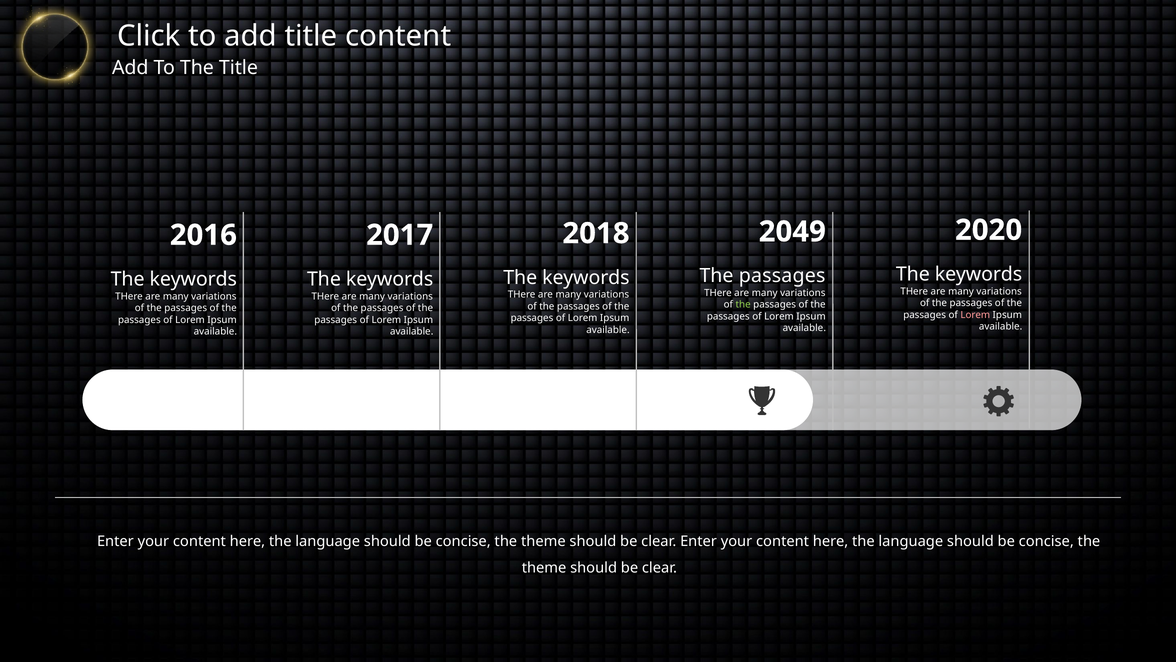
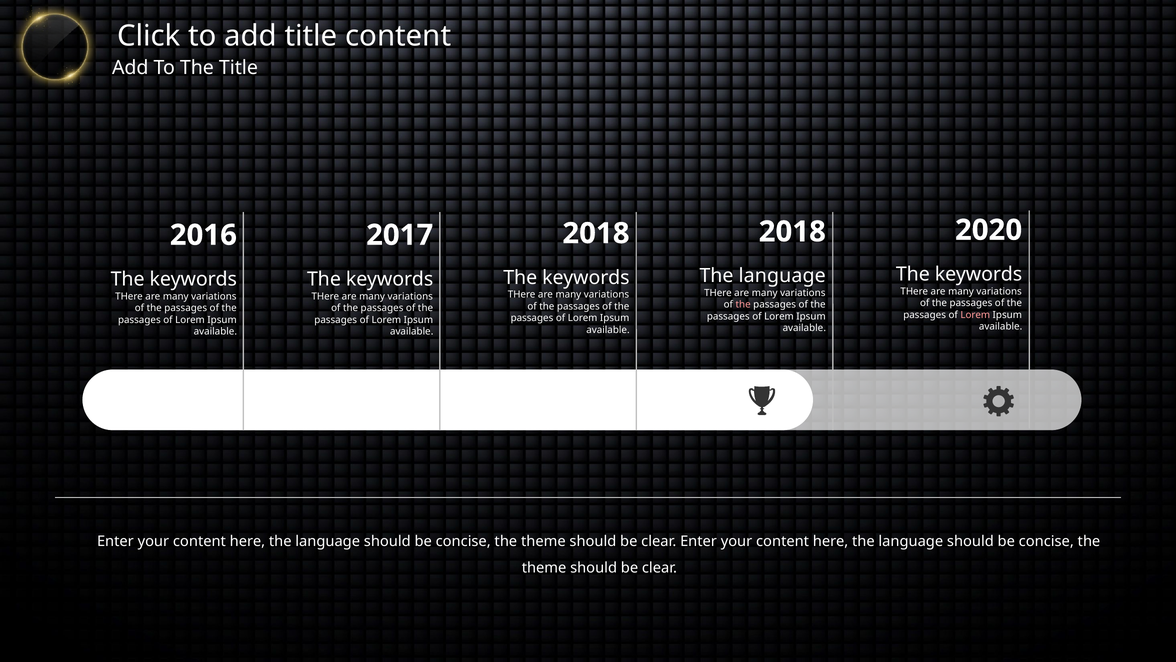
2049 at (792, 232): 2049 -> 2018
passages at (782, 276): passages -> language
the at (743, 304) colour: light green -> pink
